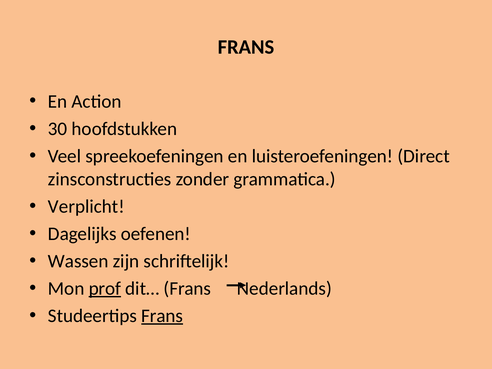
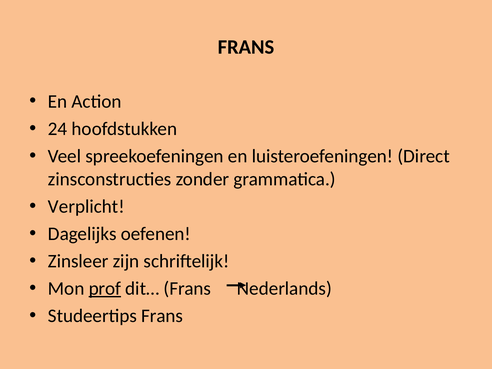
30: 30 -> 24
Wassen: Wassen -> Zinsleer
Frans at (162, 316) underline: present -> none
